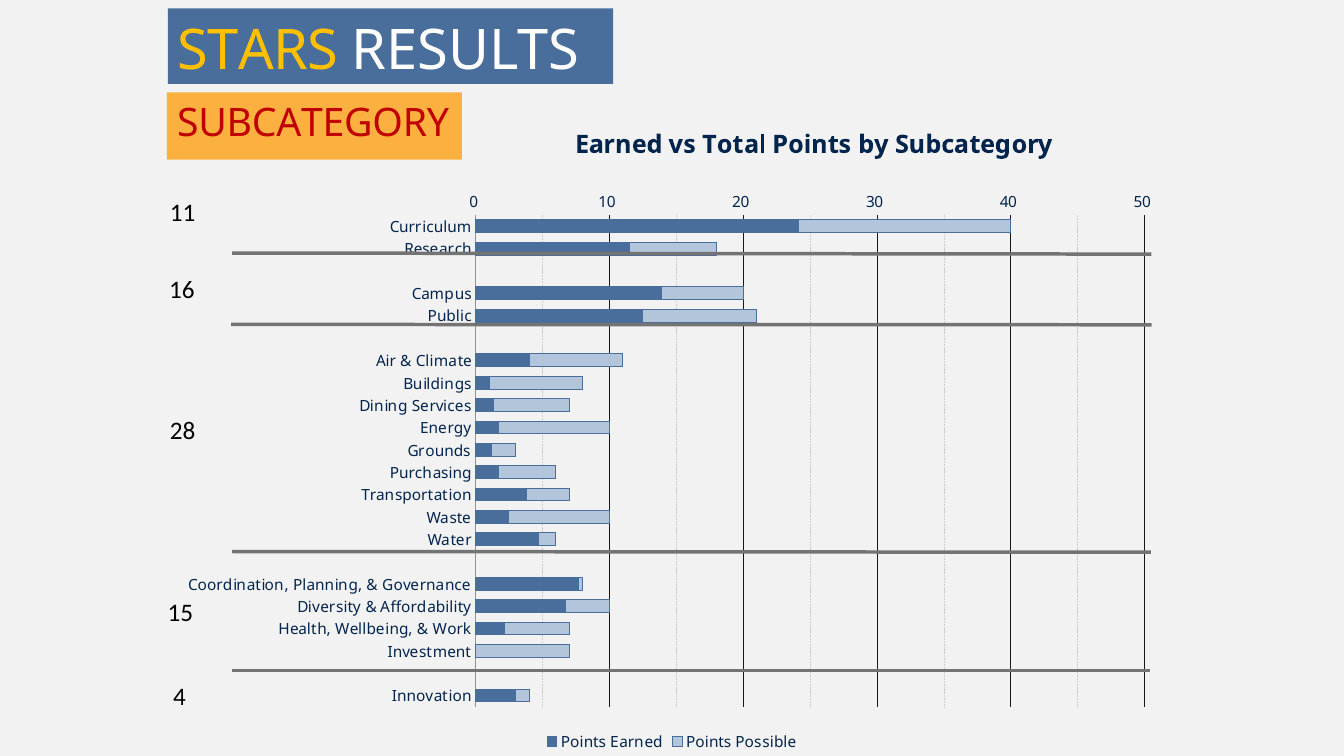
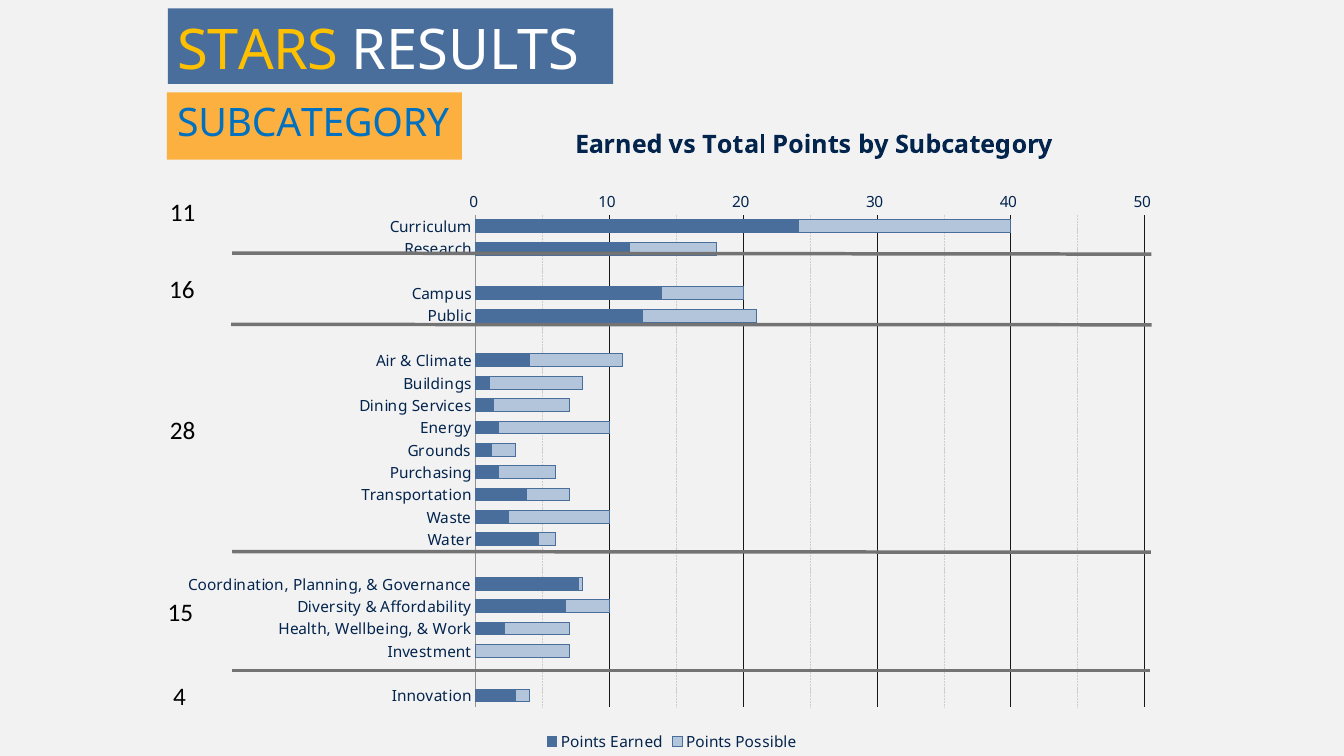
SUBCATEGORY at (313, 124) colour: red -> blue
